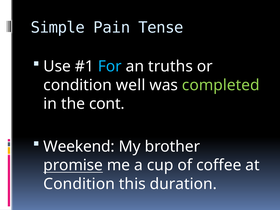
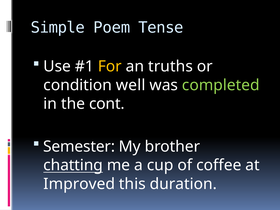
Pain: Pain -> Poem
For colour: light blue -> yellow
Weekend: Weekend -> Semester
promise: promise -> chatting
Condition at (79, 184): Condition -> Improved
